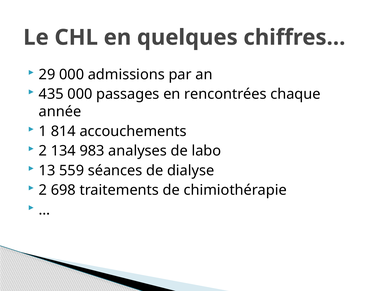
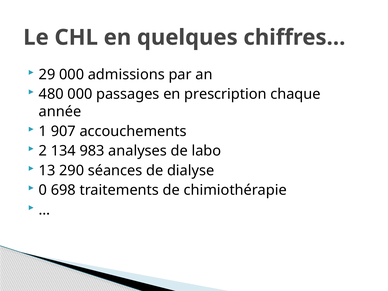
435: 435 -> 480
rencontrées: rencontrées -> prescription
814: 814 -> 907
559: 559 -> 290
2 at (43, 190): 2 -> 0
